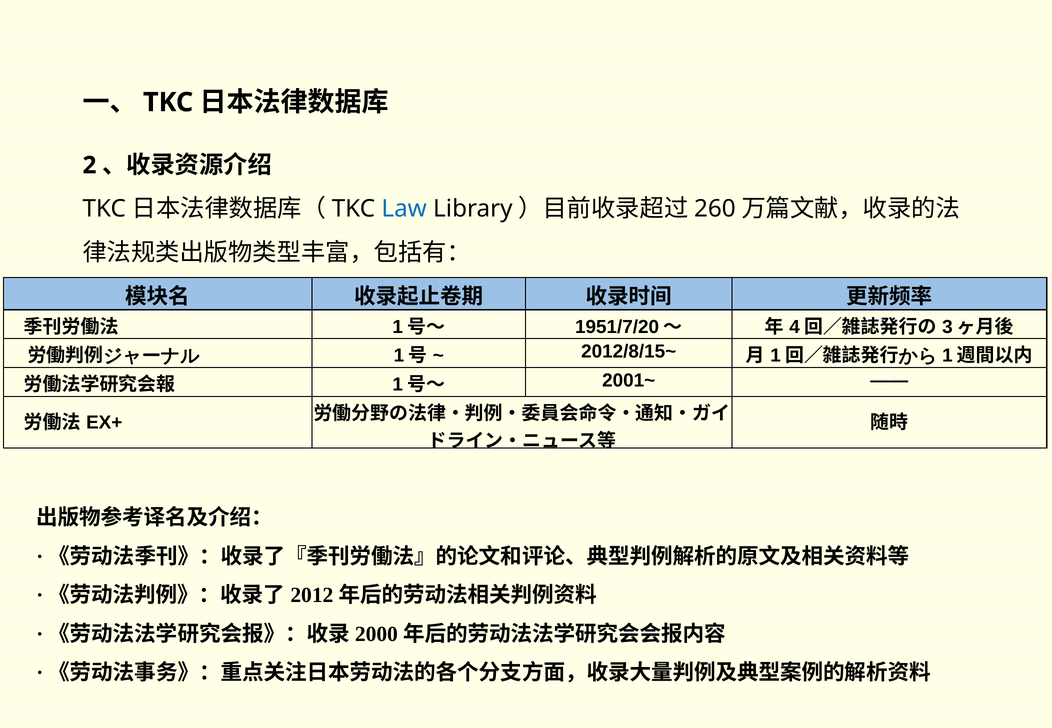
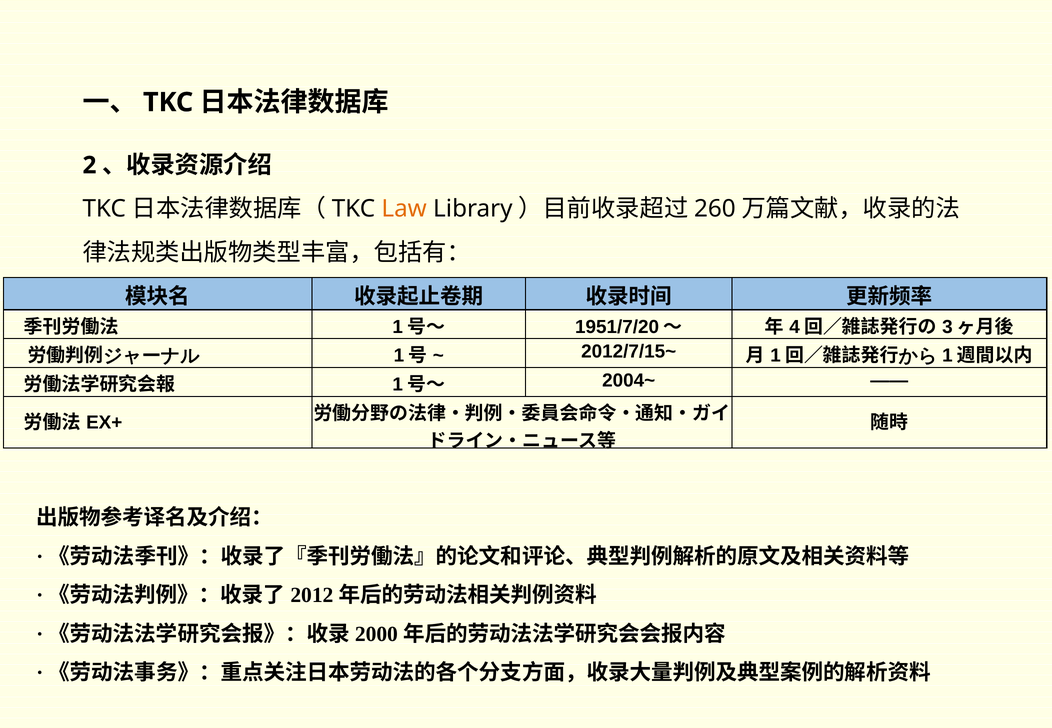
Law colour: blue -> orange
2012/8/15~: 2012/8/15~ -> 2012/7/15~
2001~: 2001~ -> 2004~
